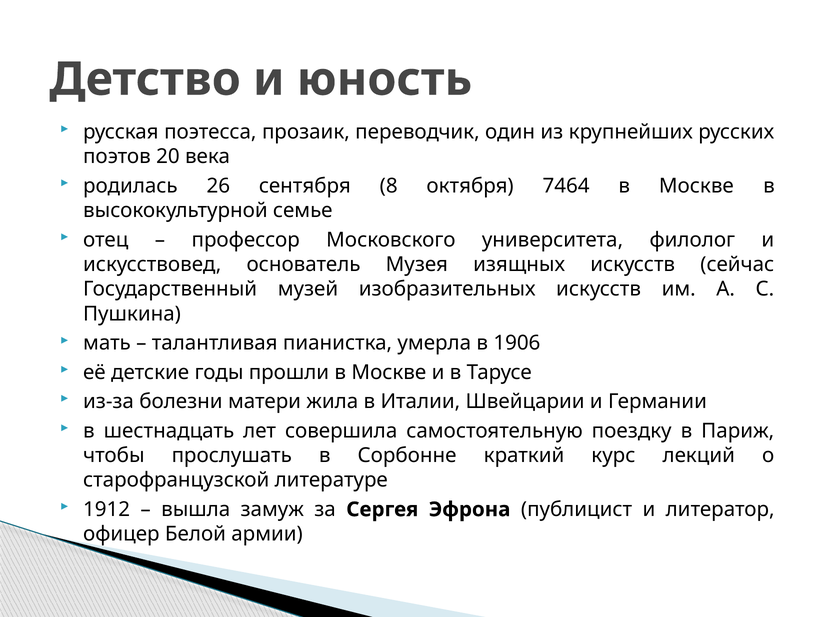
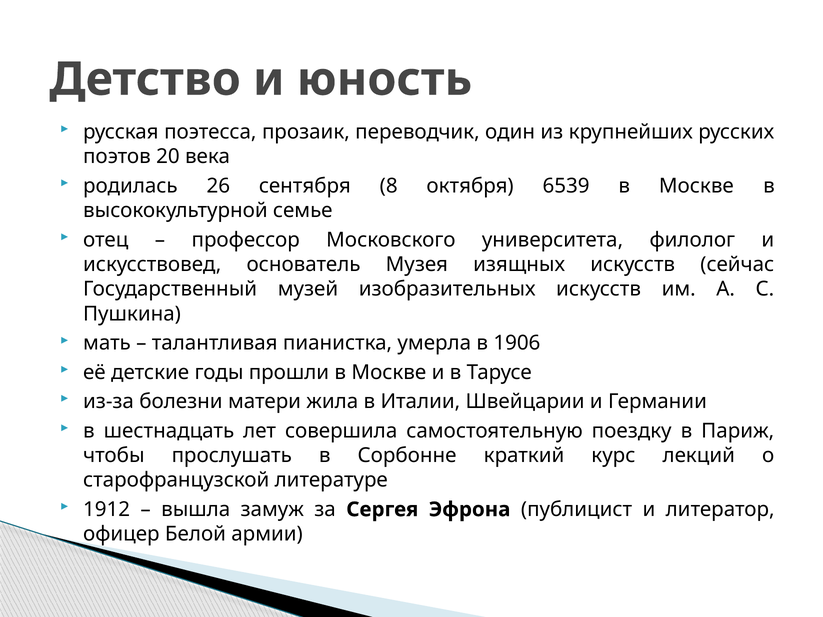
7464: 7464 -> 6539
